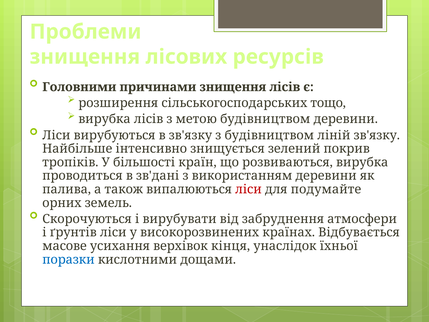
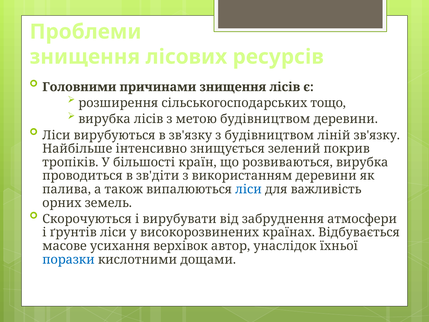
зв'дані: зв'дані -> зв'діти
ліси at (248, 189) colour: red -> blue
подумайте: подумайте -> важливість
кінця: кінця -> автор
